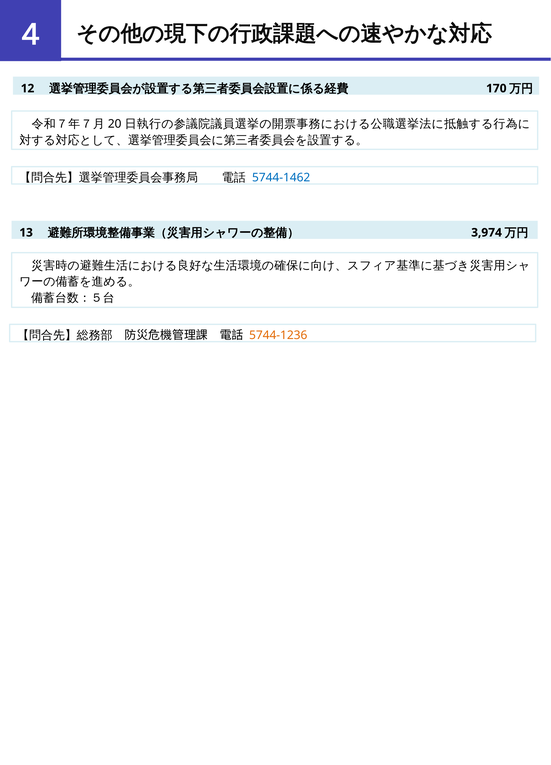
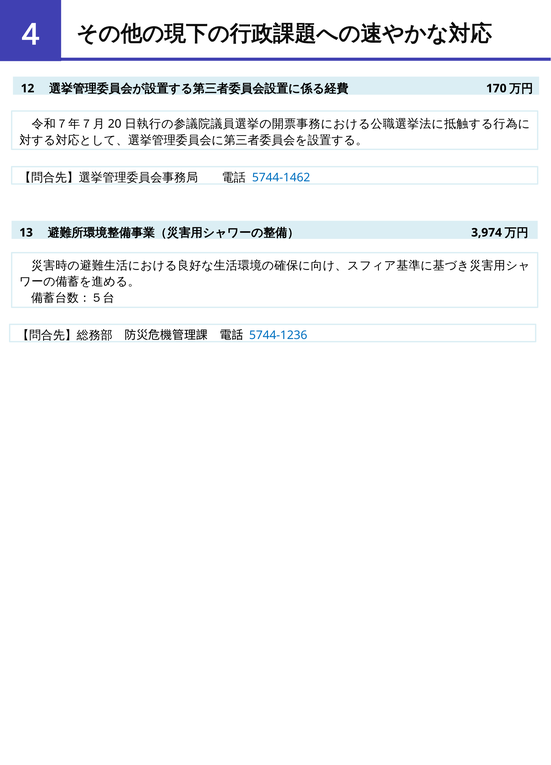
5744-1236 colour: orange -> blue
